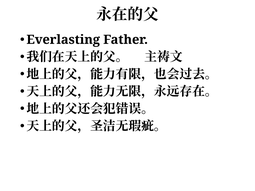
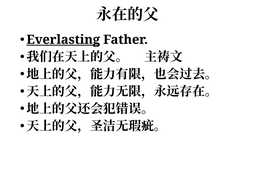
Everlasting underline: none -> present
